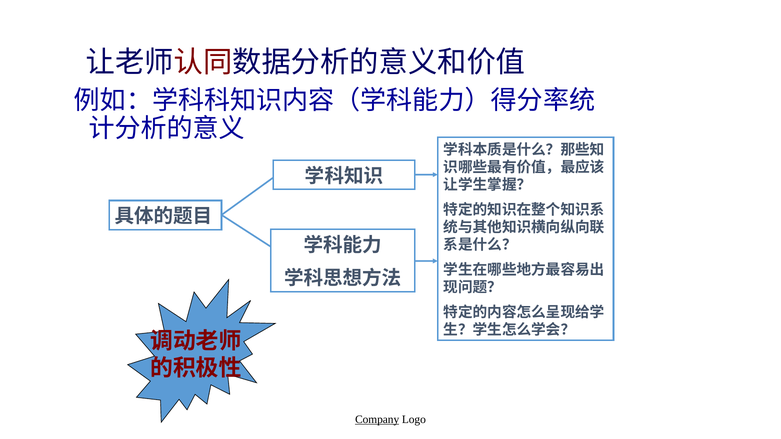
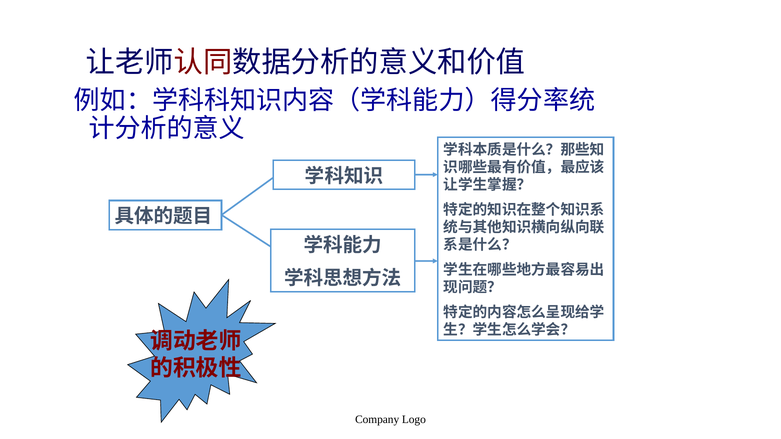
Company underline: present -> none
